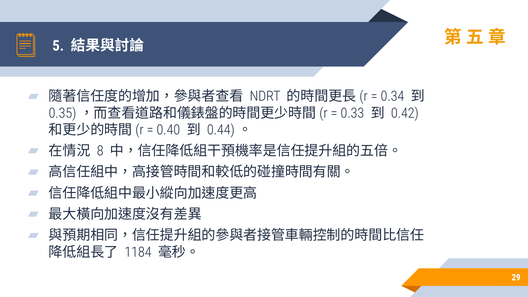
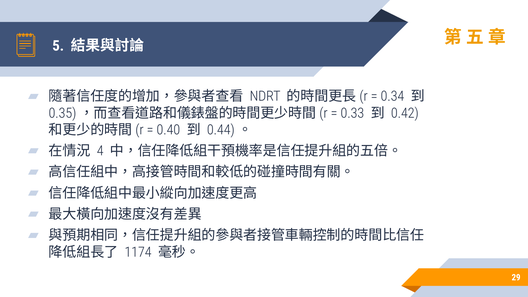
8: 8 -> 4
1184: 1184 -> 1174
